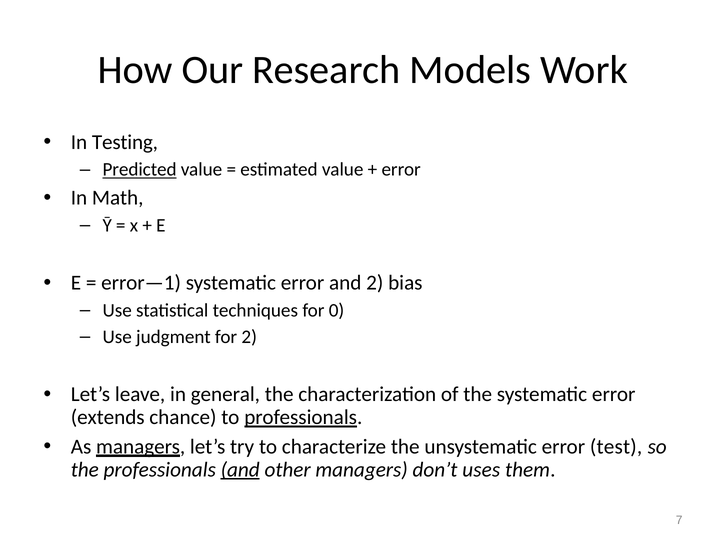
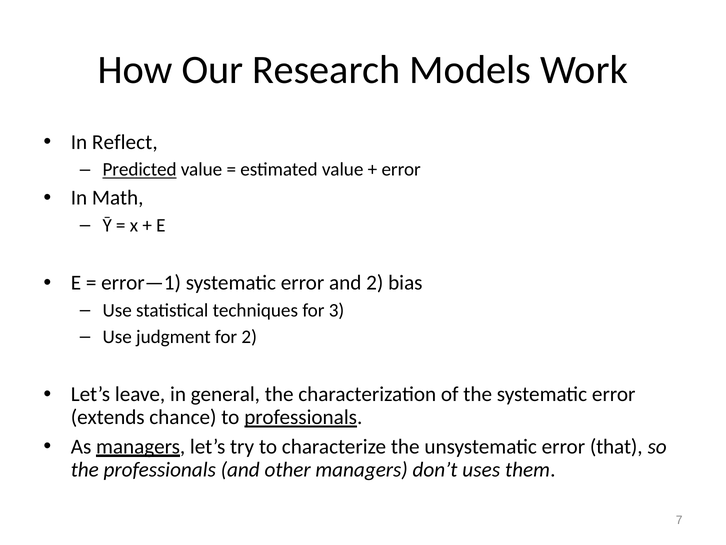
Testing: Testing -> Reflect
0: 0 -> 3
test: test -> that
and at (240, 469) underline: present -> none
